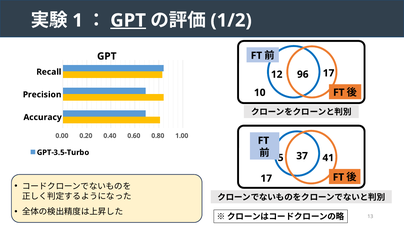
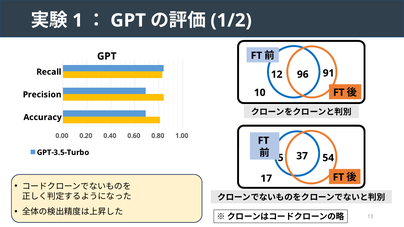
GPT at (128, 20) underline: present -> none
96 17: 17 -> 91
41: 41 -> 54
